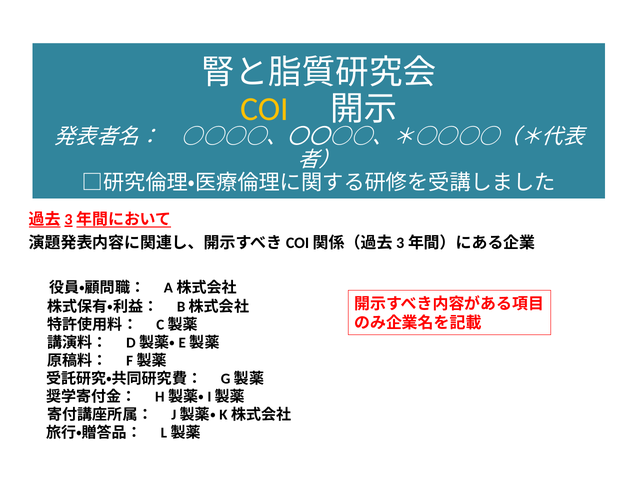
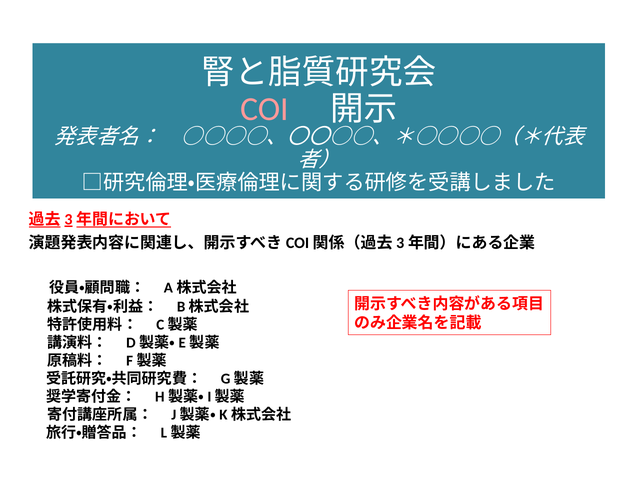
COI colour: yellow -> pink
